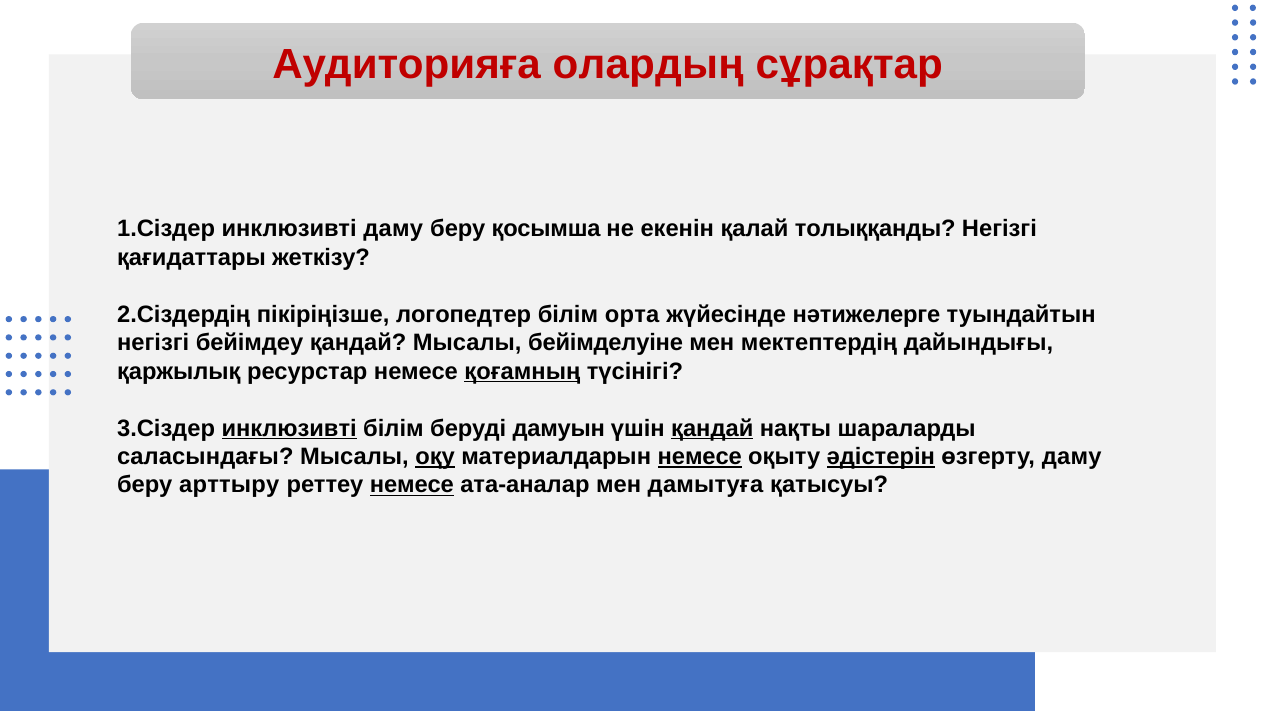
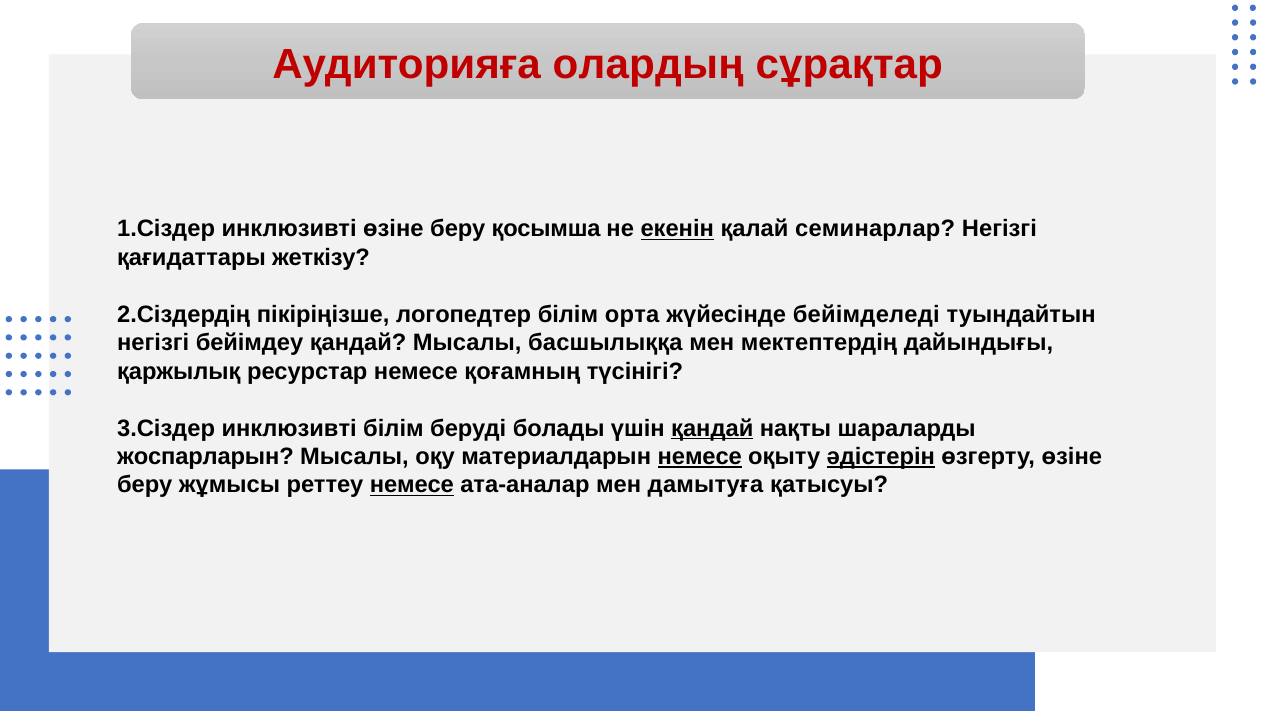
инклюзивті даму: даму -> өзіне
екенін underline: none -> present
толыққанды: толыққанды -> семинарлар
нәтижелерге: нәтижелерге -> бейімделеді
бейімделуіне: бейімделуіне -> басшылыққа
қоғамның underline: present -> none
инклюзивті at (289, 429) underline: present -> none
дамуын: дамуын -> болады
саласындағы: саласындағы -> жоспарларын
оқу underline: present -> none
өзгерту даму: даму -> өзіне
арттыру: арттыру -> жұмысы
